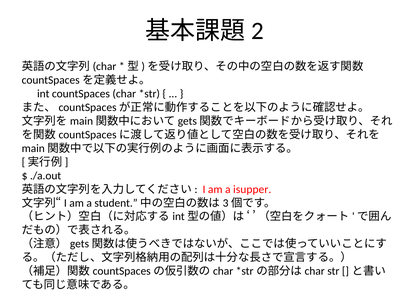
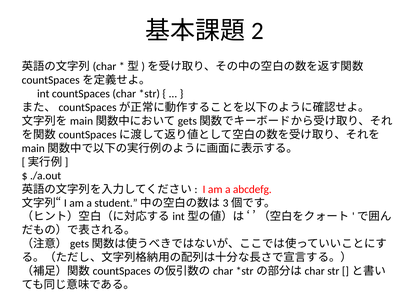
isupper: isupper -> abcdefg
